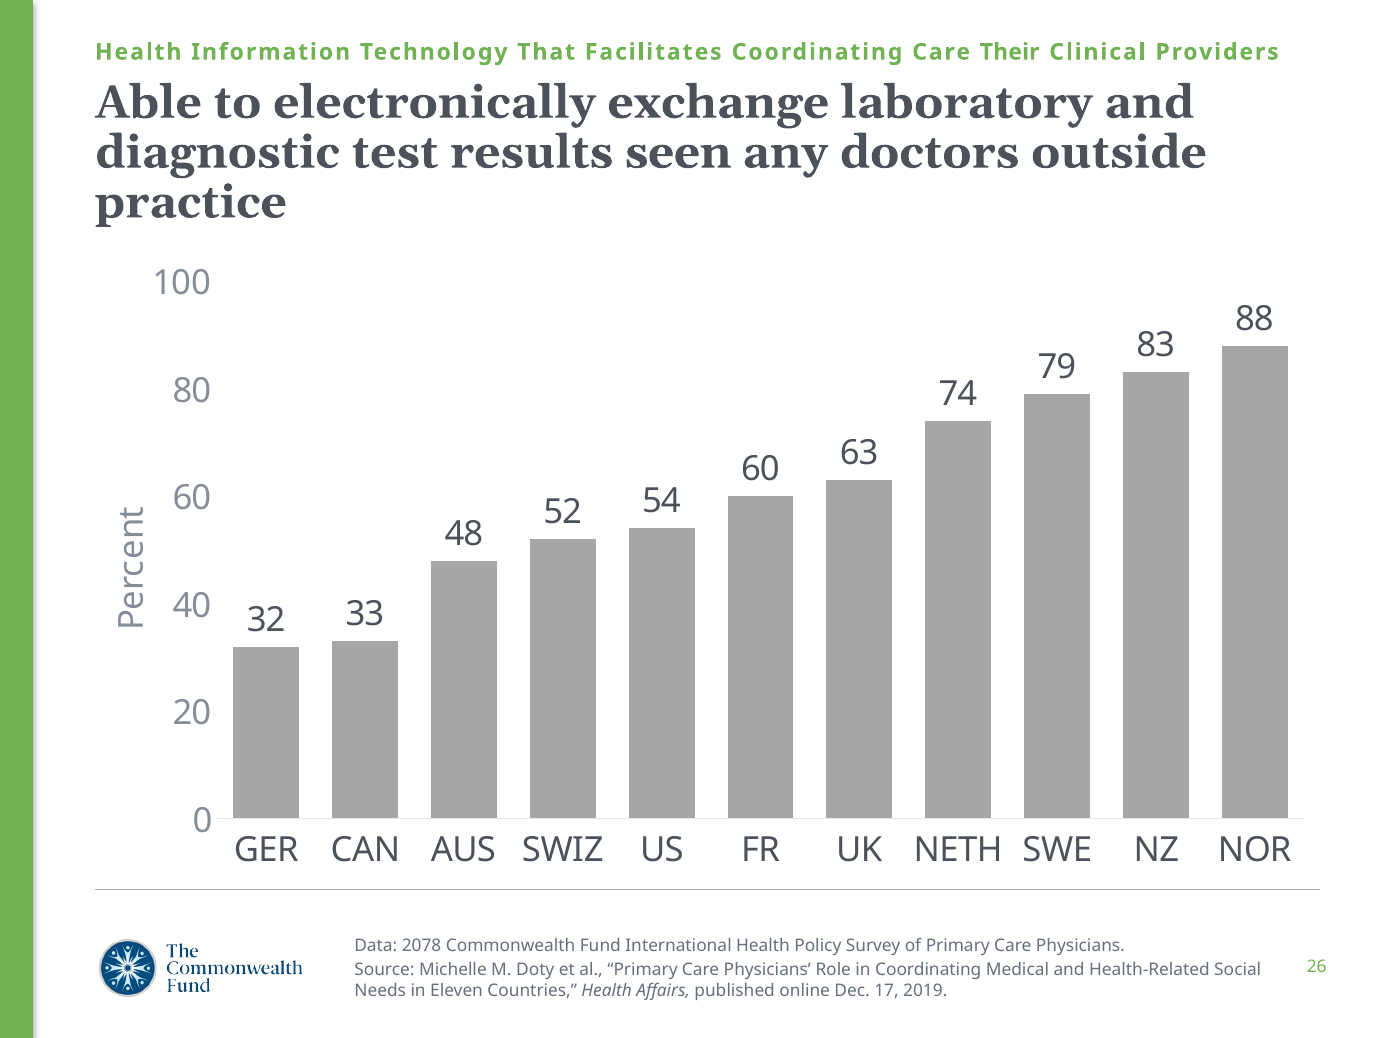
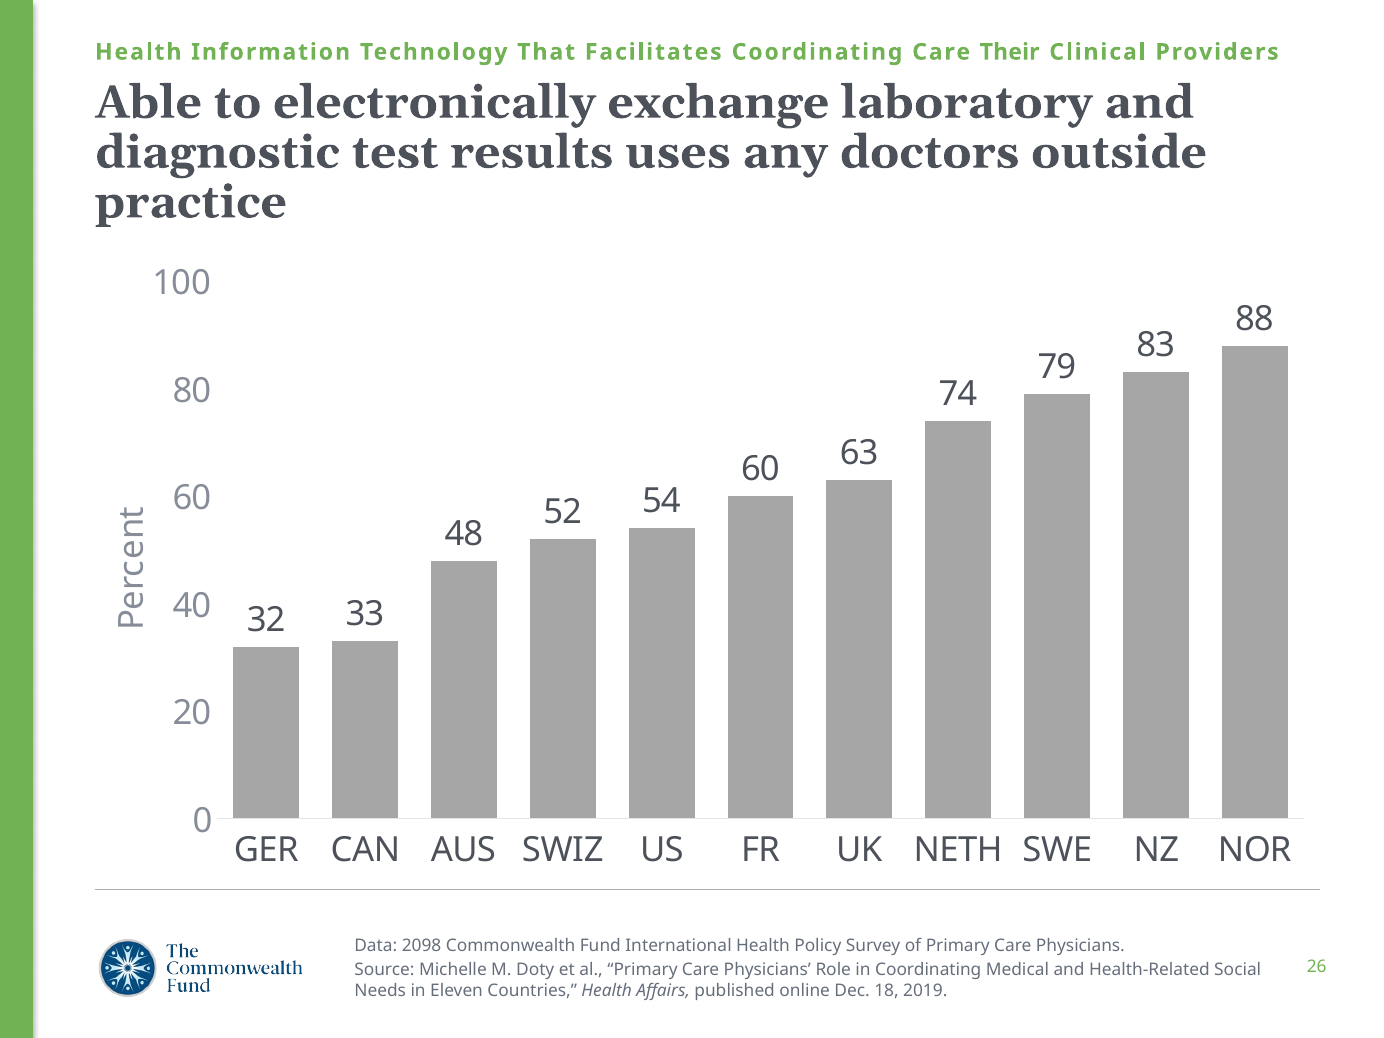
seen: seen -> uses
2078: 2078 -> 2098
17: 17 -> 18
